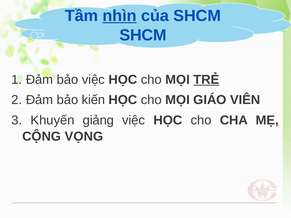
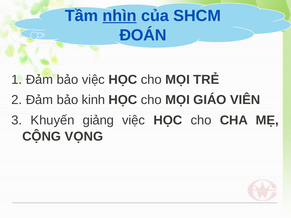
SHCM at (143, 35): SHCM -> ĐOÁN
TRẺ underline: present -> none
kiến: kiến -> kinh
